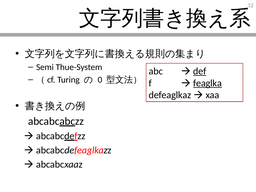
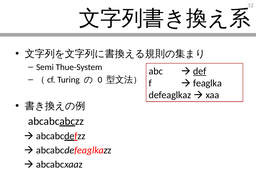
feaglka underline: present -> none
